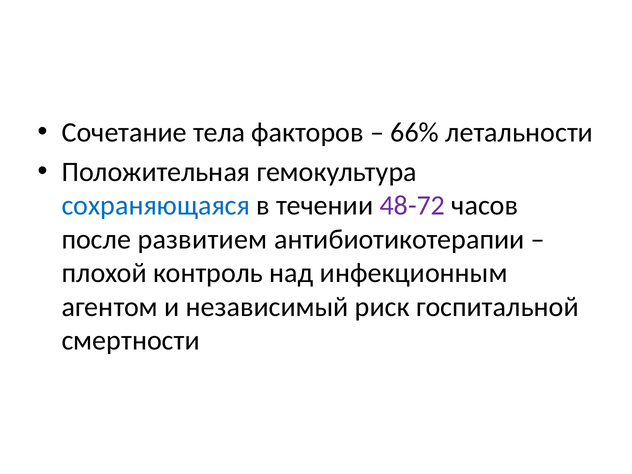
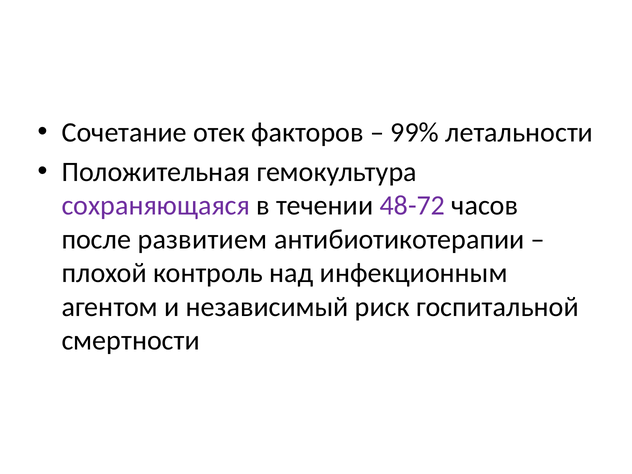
тела: тела -> отек
66%: 66% -> 99%
сохраняющаяся colour: blue -> purple
